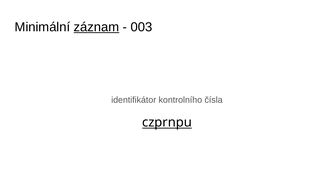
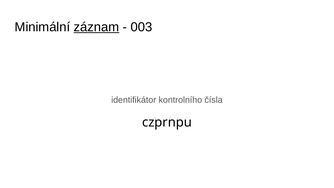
czprnpu underline: present -> none
